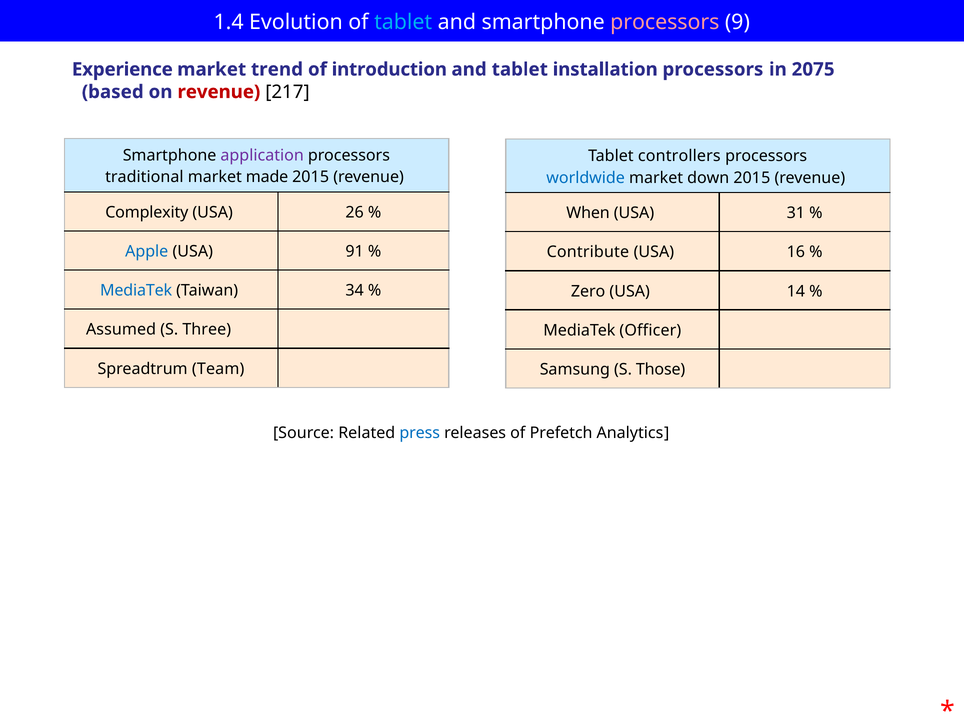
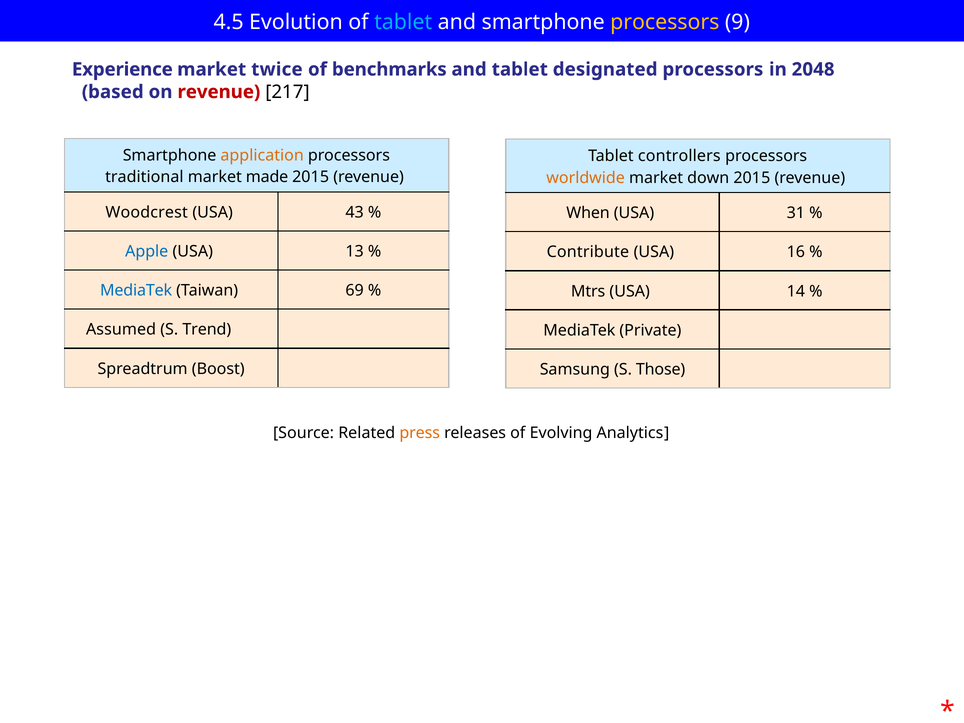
1.4: 1.4 -> 4.5
processors at (665, 22) colour: pink -> yellow
trend: trend -> twice
introduction: introduction -> benchmarks
installation: installation -> designated
2075: 2075 -> 2048
application colour: purple -> orange
worldwide colour: blue -> orange
Complexity: Complexity -> Woodcrest
26: 26 -> 43
91: 91 -> 13
34: 34 -> 69
Zero: Zero -> Mtrs
Three: Three -> Trend
Officer: Officer -> Private
Team: Team -> Boost
press colour: blue -> orange
Prefetch: Prefetch -> Evolving
